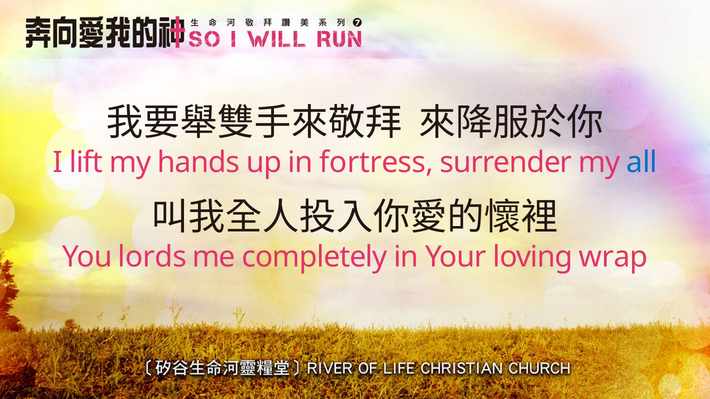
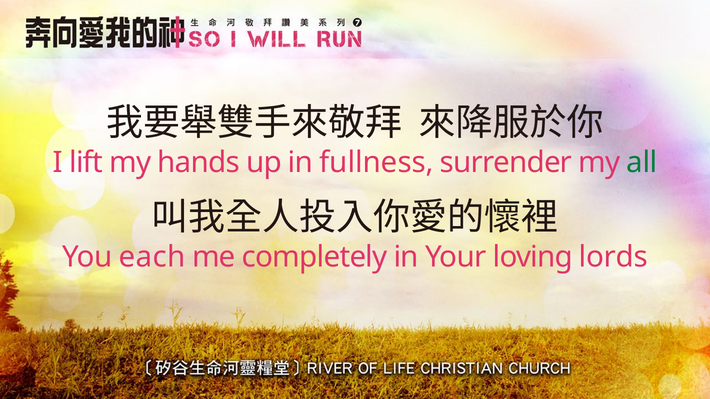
fortress: fortress -> fullness
all colour: blue -> green
lords: lords -> each
wrap: wrap -> lords
